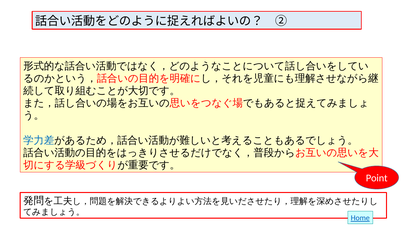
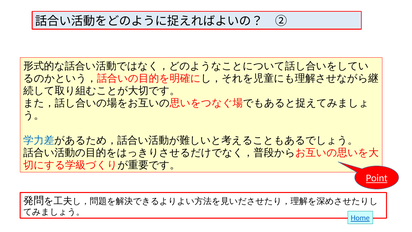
Point underline: none -> present
